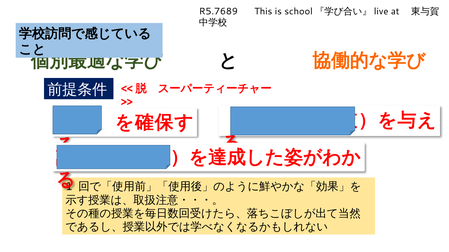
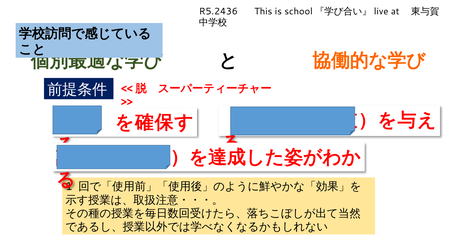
R5.7689: R5.7689 -> R5.2436
